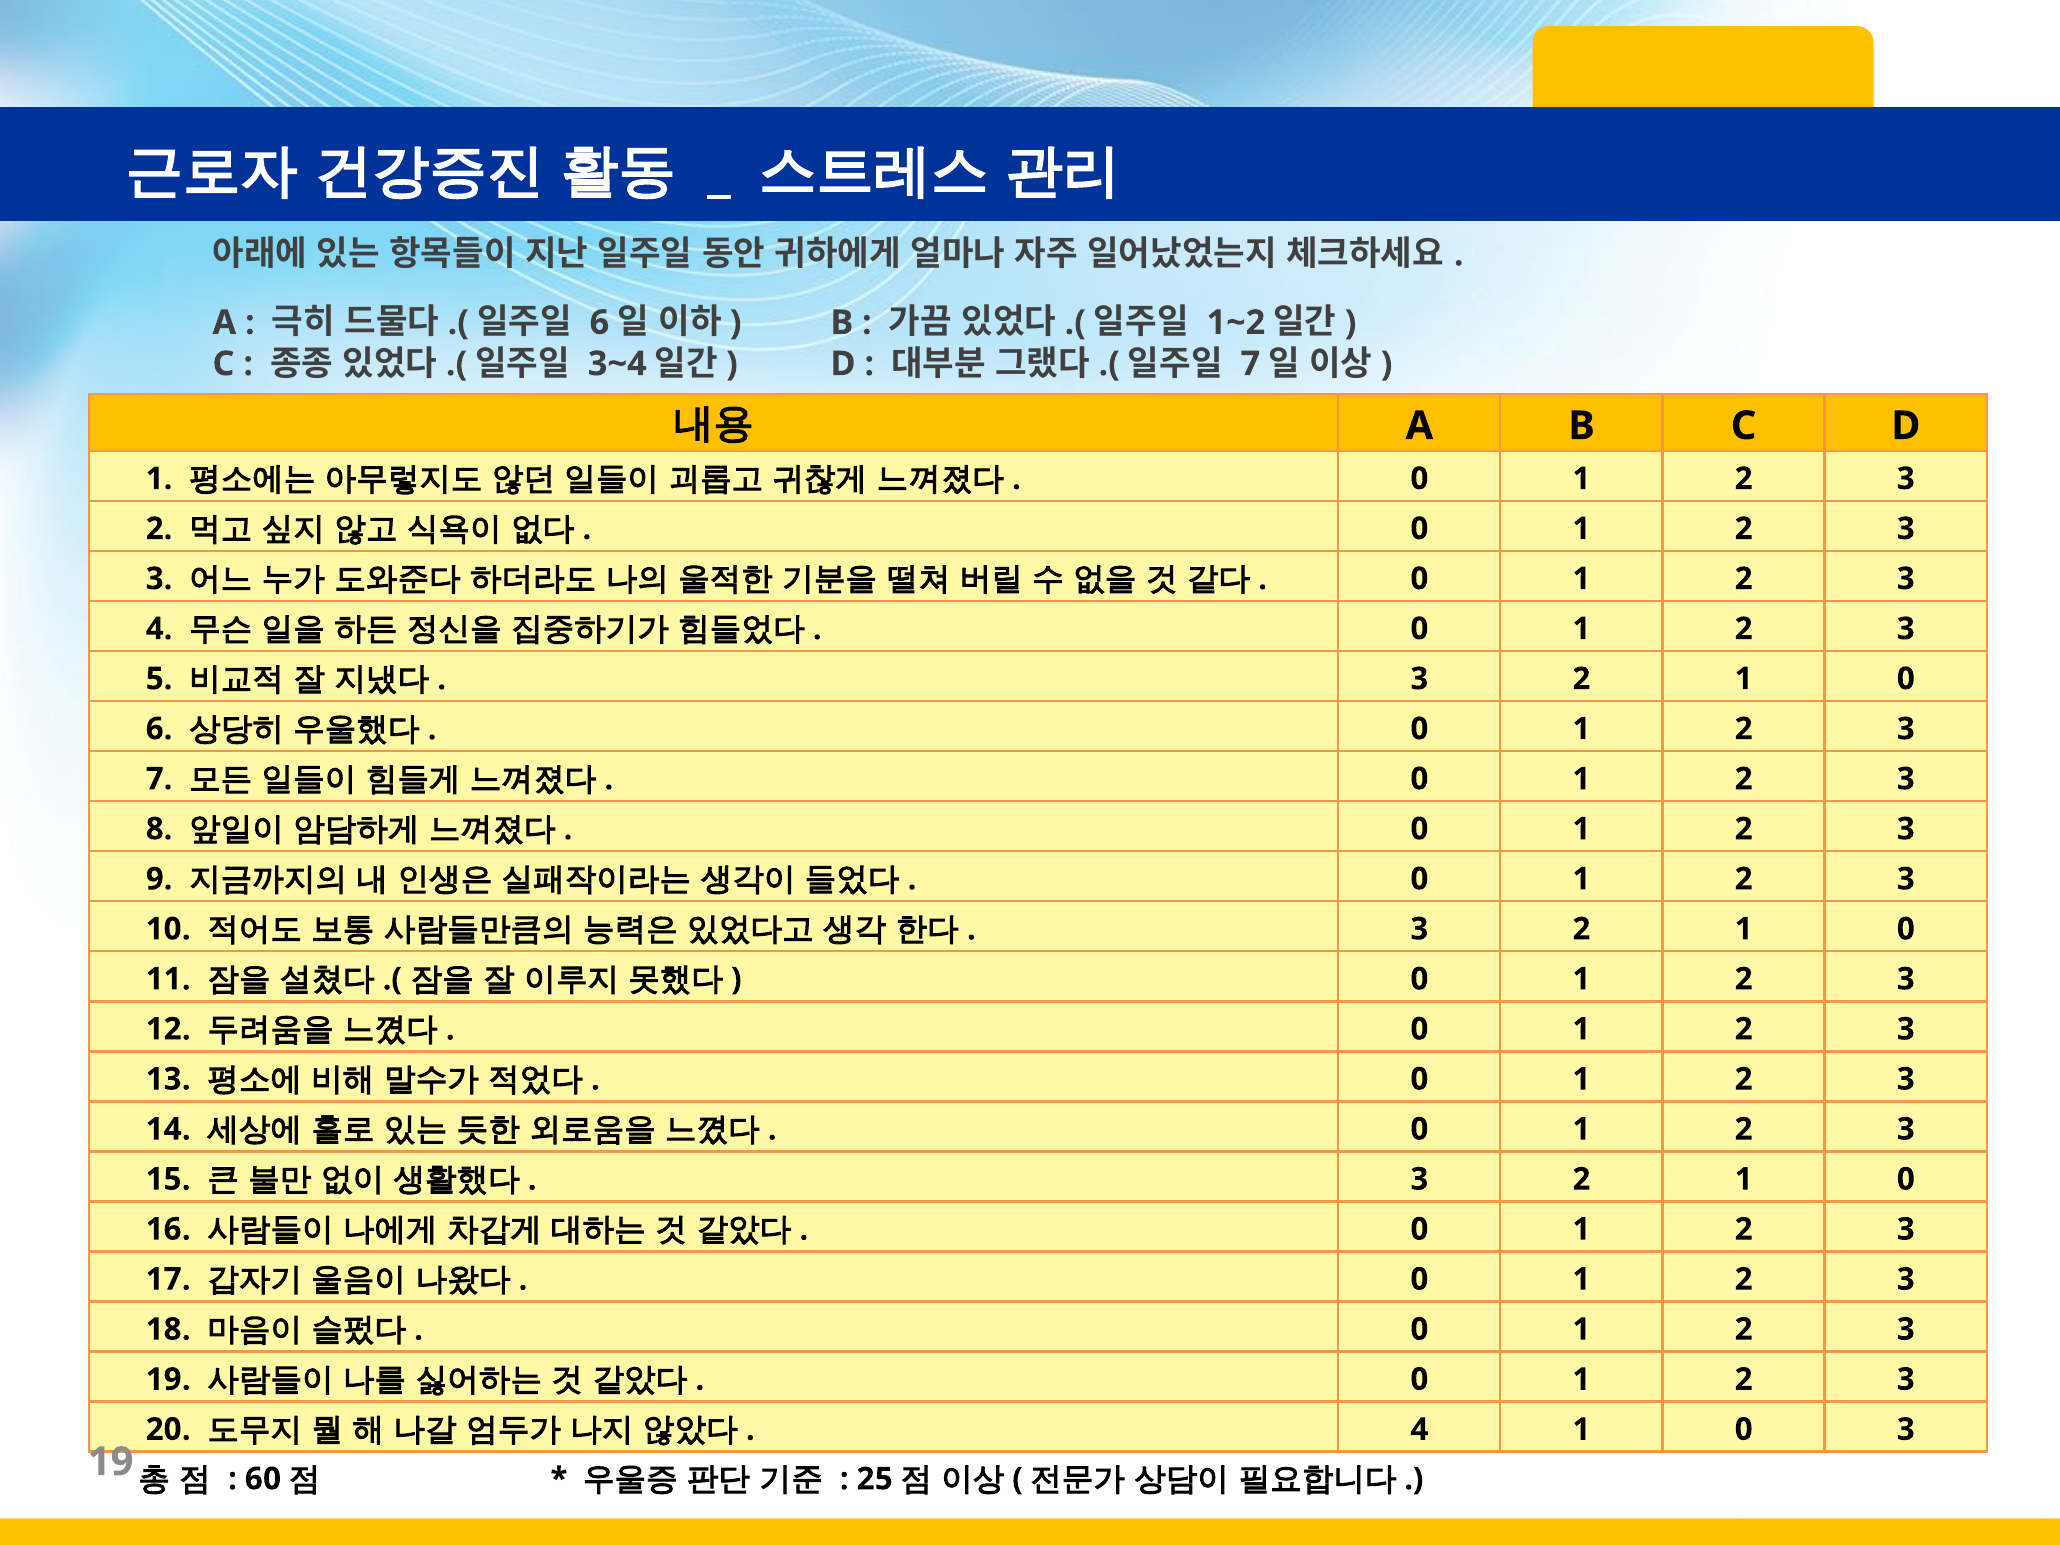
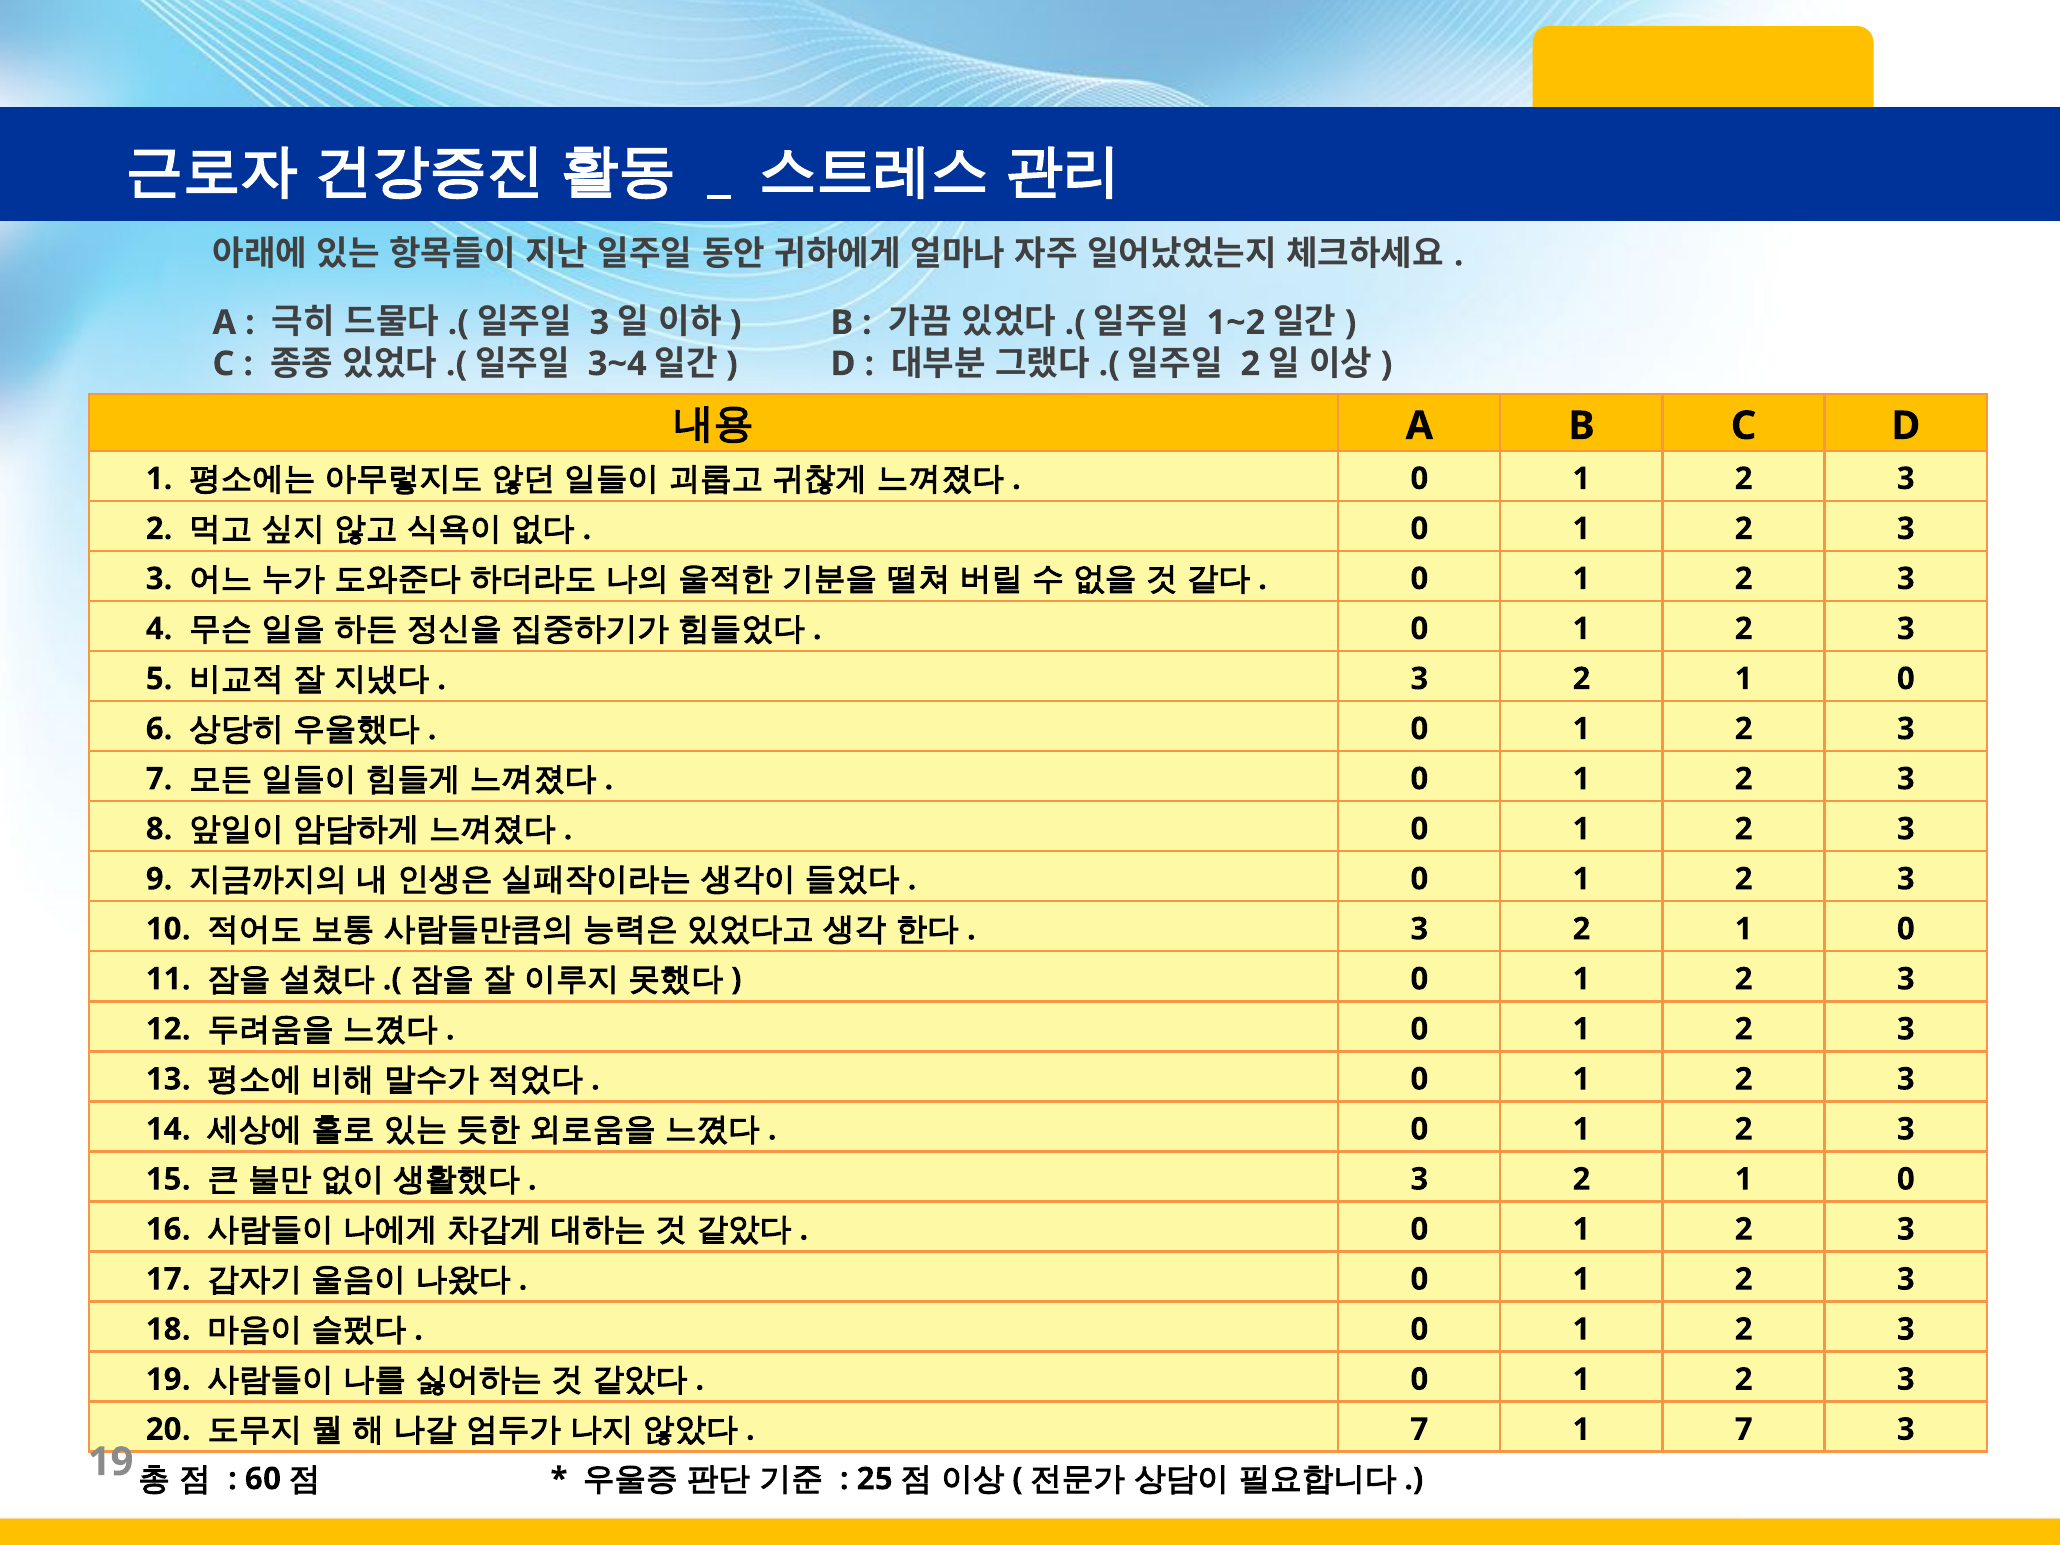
6 at (599, 323): 6 -> 3
7 at (1250, 364): 7 -> 2
4 at (1419, 1429): 4 -> 7
0 at (1744, 1429): 0 -> 7
